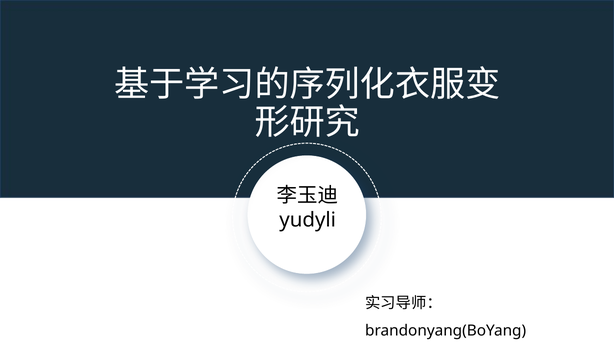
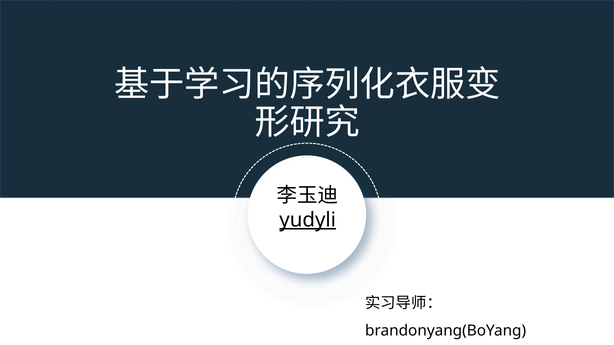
yudyli underline: none -> present
